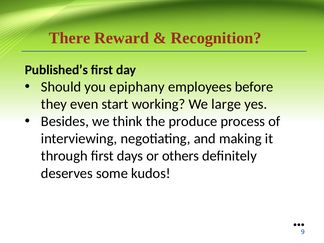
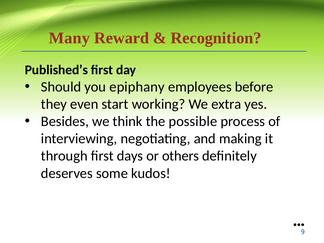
There: There -> Many
large: large -> extra
produce: produce -> possible
